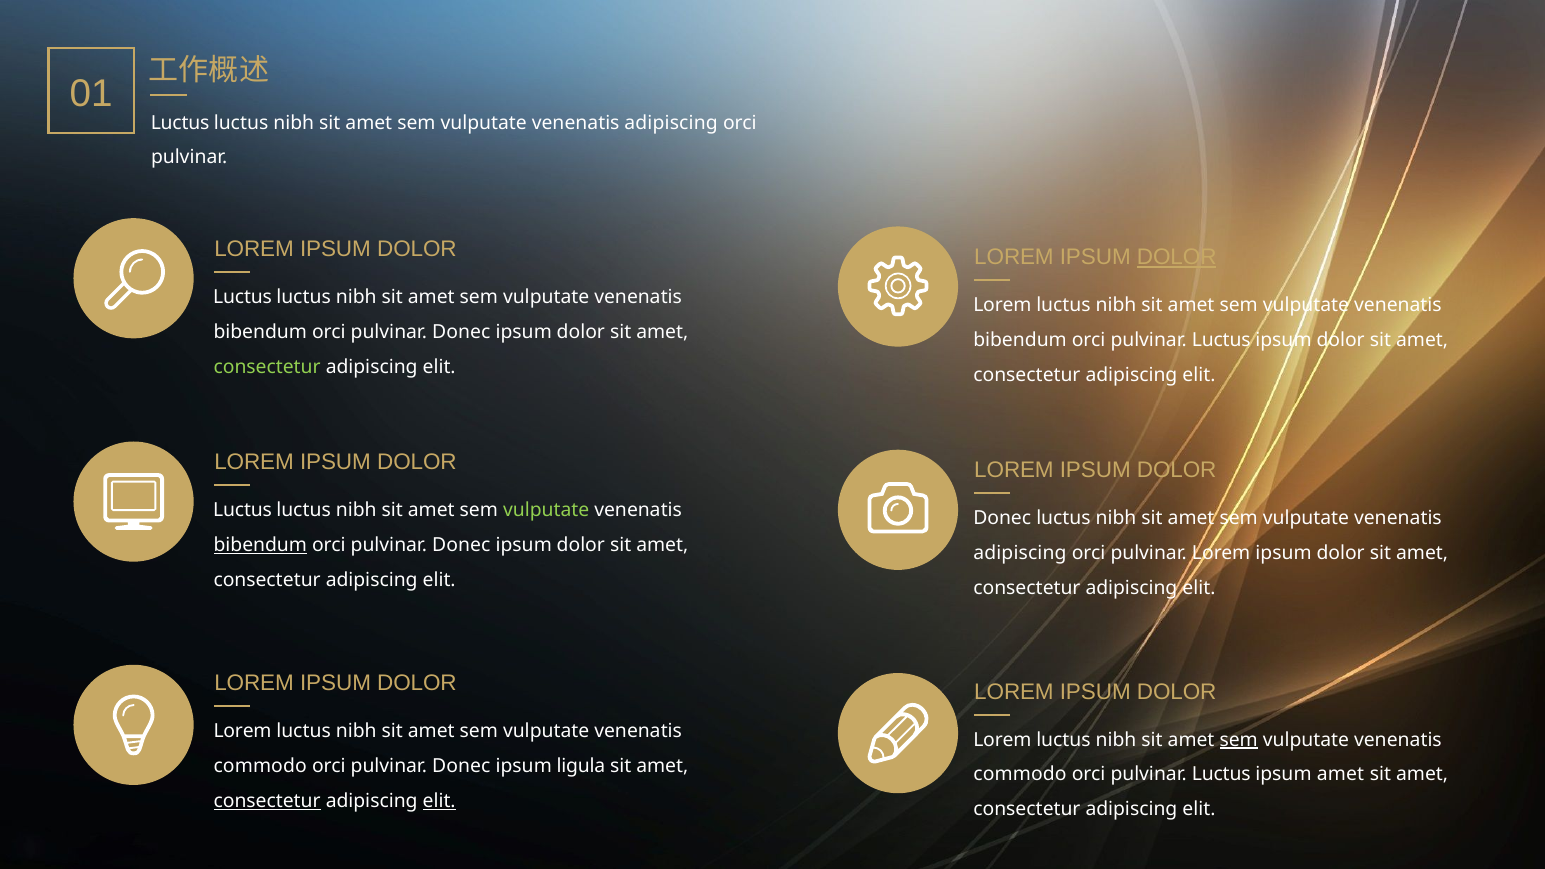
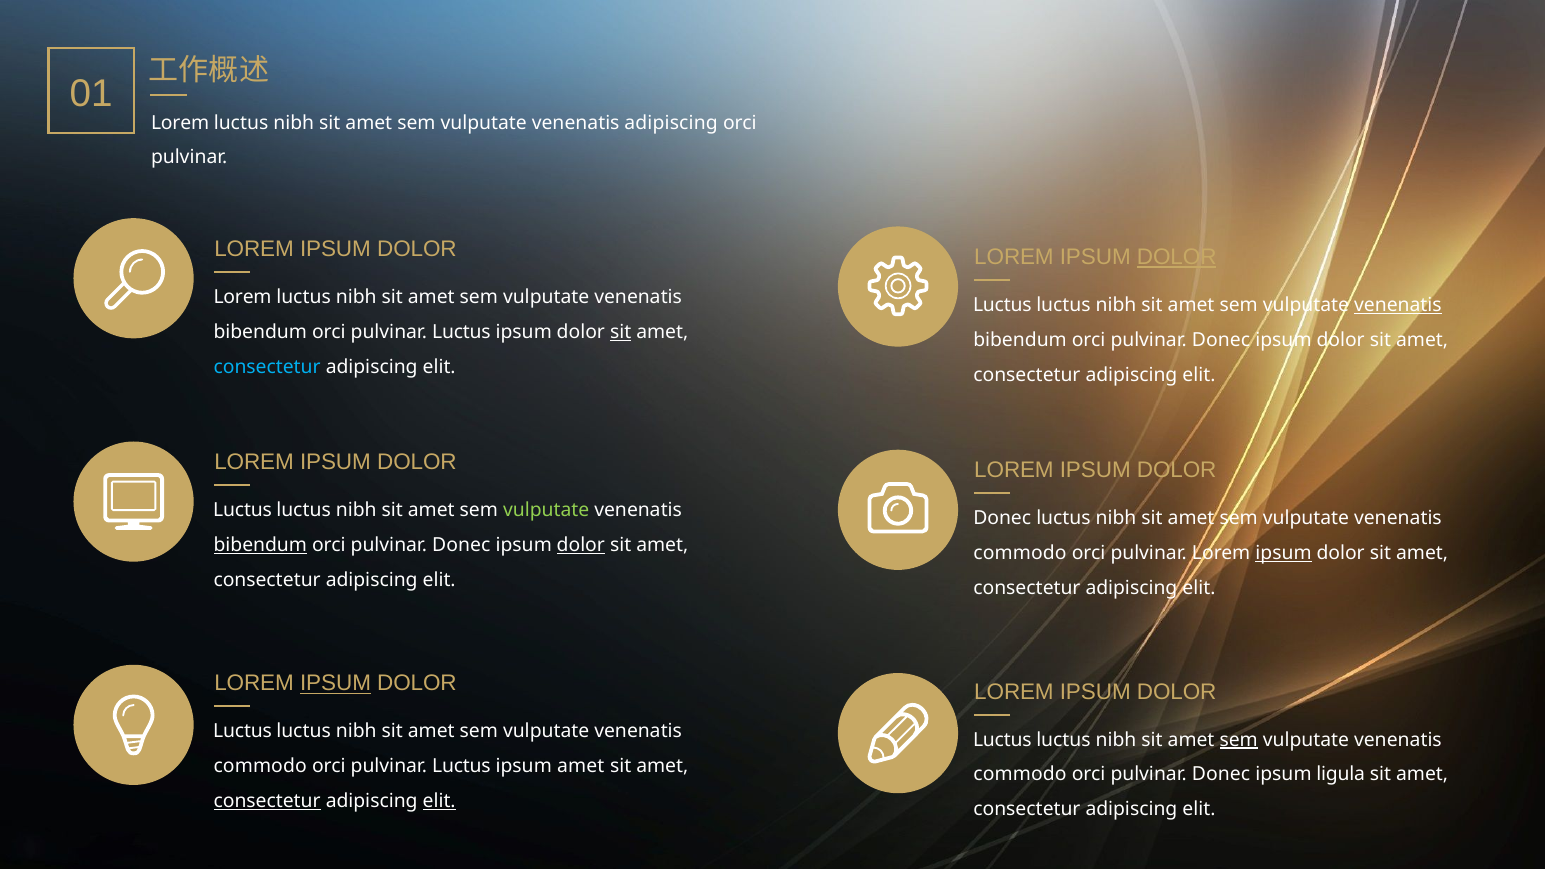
Luctus at (180, 123): Luctus -> Lorem
Luctus at (243, 297): Luctus -> Lorem
Lorem at (1002, 305): Lorem -> Luctus
venenatis at (1398, 305) underline: none -> present
Donec at (461, 332): Donec -> Luctus
sit at (621, 332) underline: none -> present
Luctus at (1221, 340): Luctus -> Donec
consectetur at (267, 367) colour: light green -> light blue
dolor at (581, 545) underline: none -> present
adipiscing at (1020, 553): adipiscing -> commodo
ipsum at (1284, 553) underline: none -> present
IPSUM at (336, 684) underline: none -> present
Lorem at (243, 732): Lorem -> Luctus
Lorem at (1002, 740): Lorem -> Luctus
Donec at (461, 766): Donec -> Luctus
ipsum ligula: ligula -> amet
Luctus at (1221, 775): Luctus -> Donec
ipsum amet: amet -> ligula
